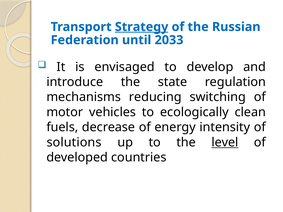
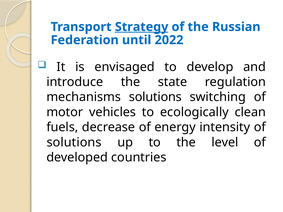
2033: 2033 -> 2022
mechanisms reducing: reducing -> solutions
level underline: present -> none
